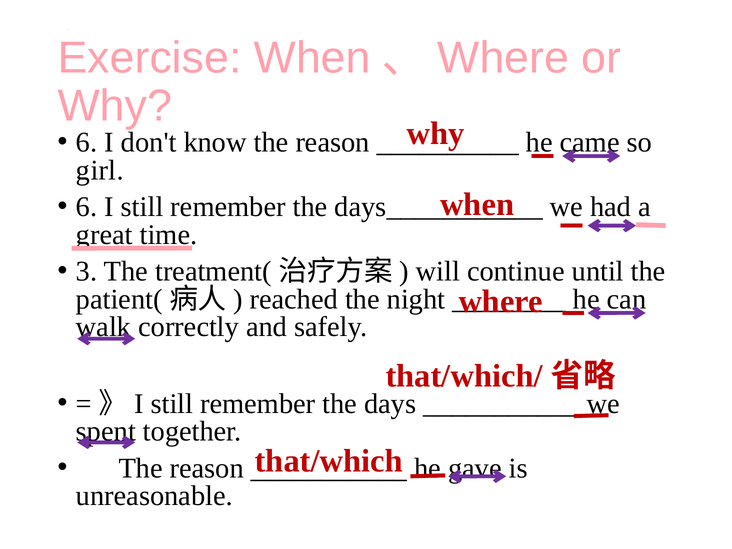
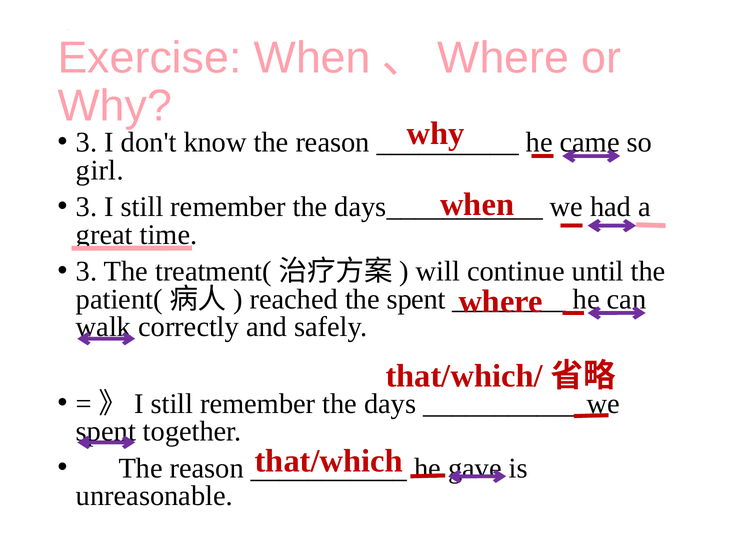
6 at (87, 143): 6 -> 3
6 at (87, 207): 6 -> 3
the night: night -> spent
